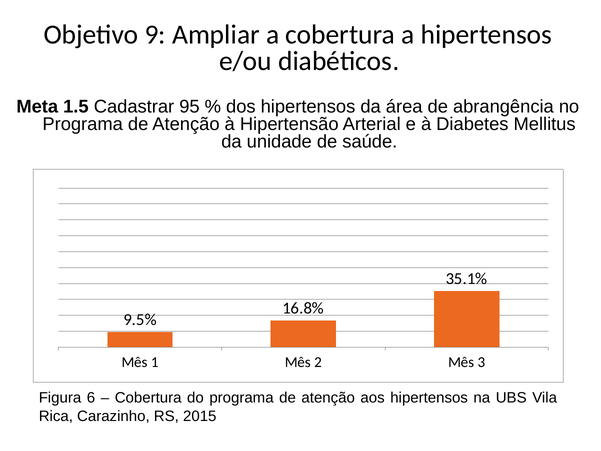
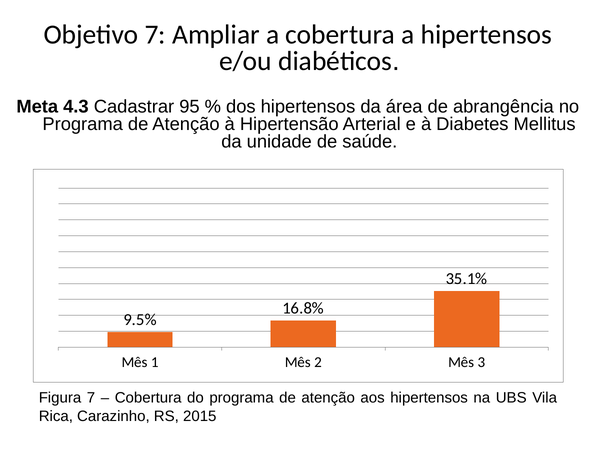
Objetivo 9: 9 -> 7
1.5: 1.5 -> 4.3
Figura 6: 6 -> 7
